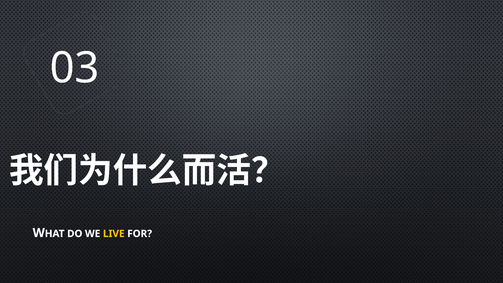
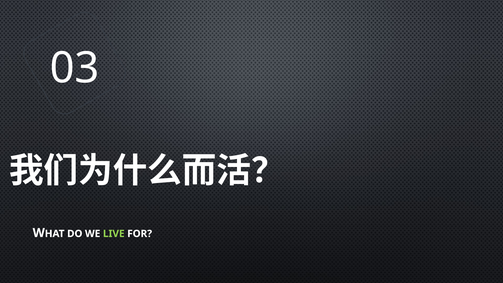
LIVE colour: yellow -> light green
